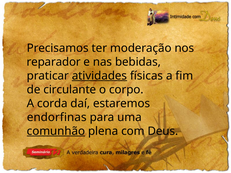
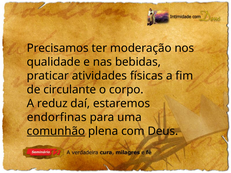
reparador: reparador -> qualidade
atividades underline: present -> none
corda: corda -> reduz
